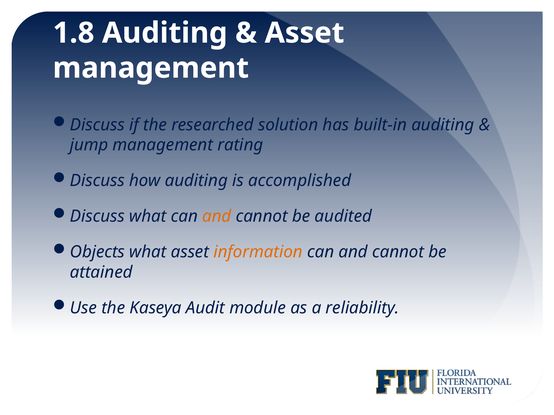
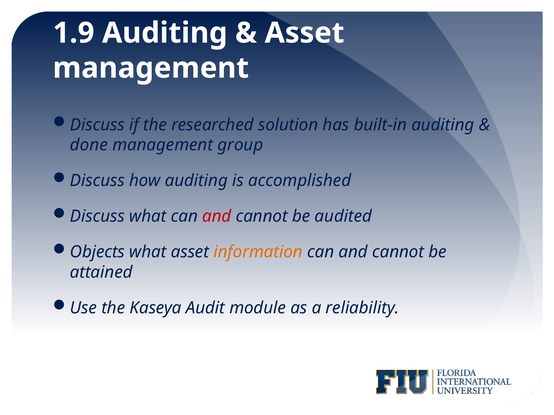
1.8: 1.8 -> 1.9
jump: jump -> done
rating: rating -> group
and at (217, 217) colour: orange -> red
